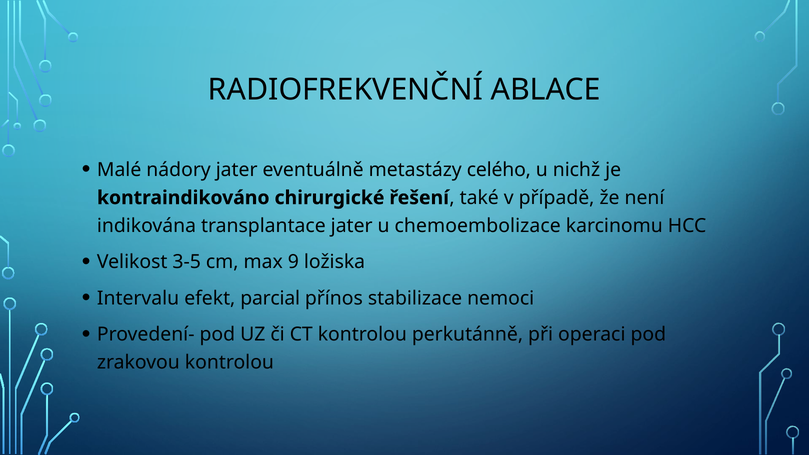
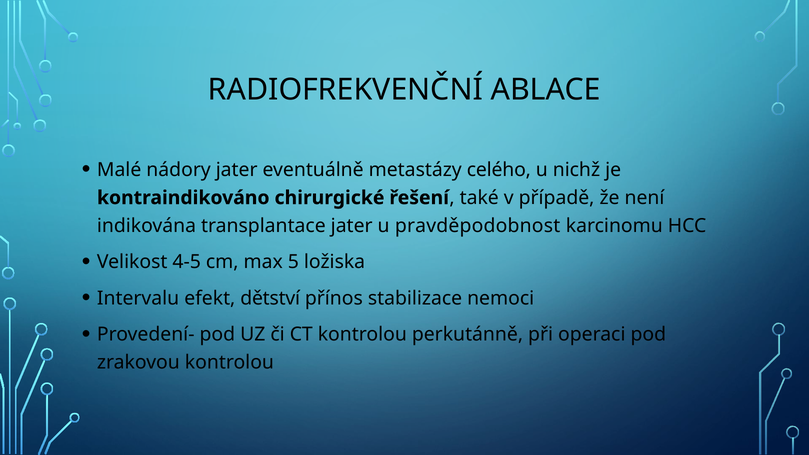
chemoembolizace: chemoembolizace -> pravděpodobnost
3-5: 3-5 -> 4-5
9: 9 -> 5
parcial: parcial -> dětství
